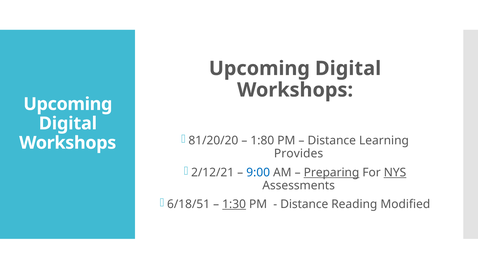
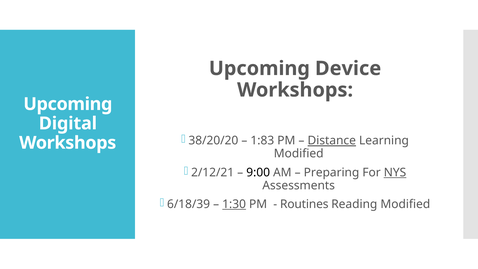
Digital at (348, 68): Digital -> Device
81/20/20: 81/20/20 -> 38/20/20
1:80: 1:80 -> 1:83
Distance at (332, 141) underline: none -> present
Provides at (299, 154): Provides -> Modified
9:00 colour: blue -> black
Preparing underline: present -> none
6/18/51: 6/18/51 -> 6/18/39
Distance at (304, 204): Distance -> Routines
